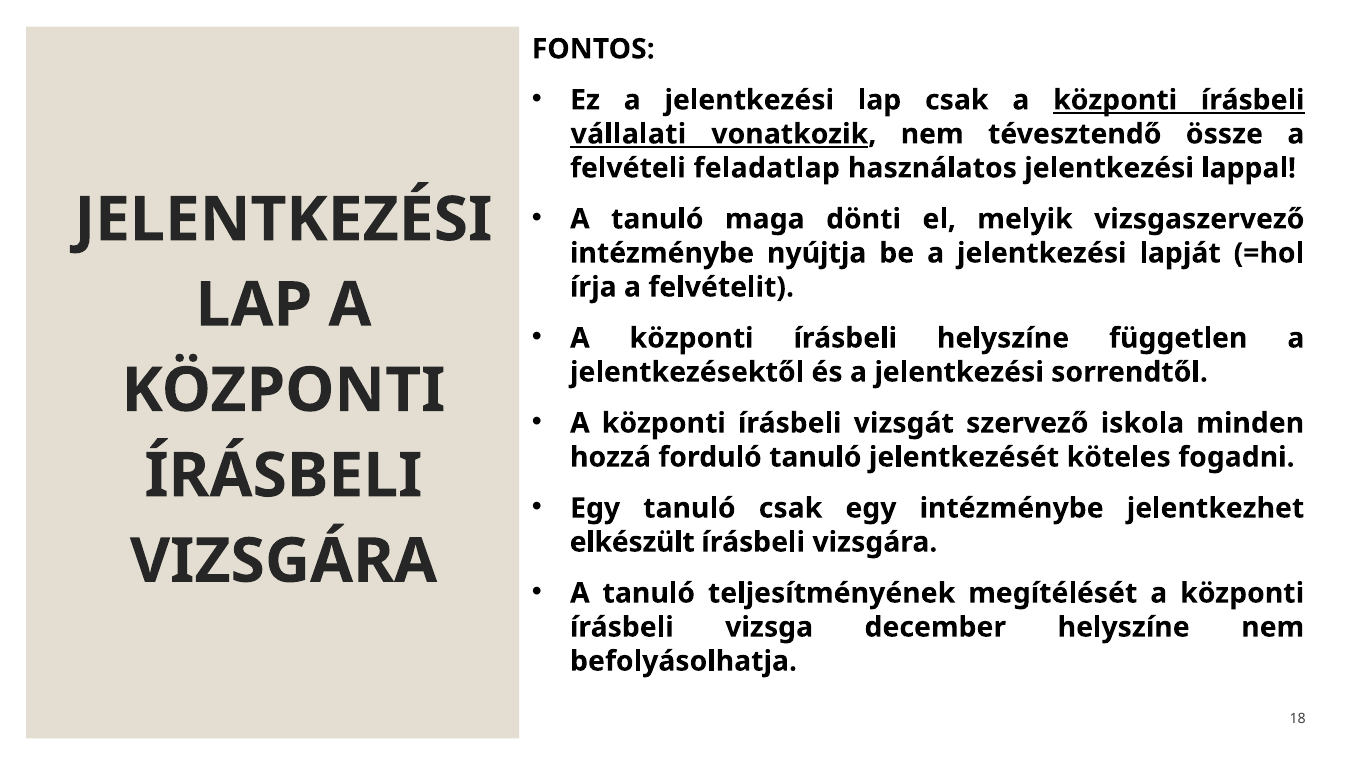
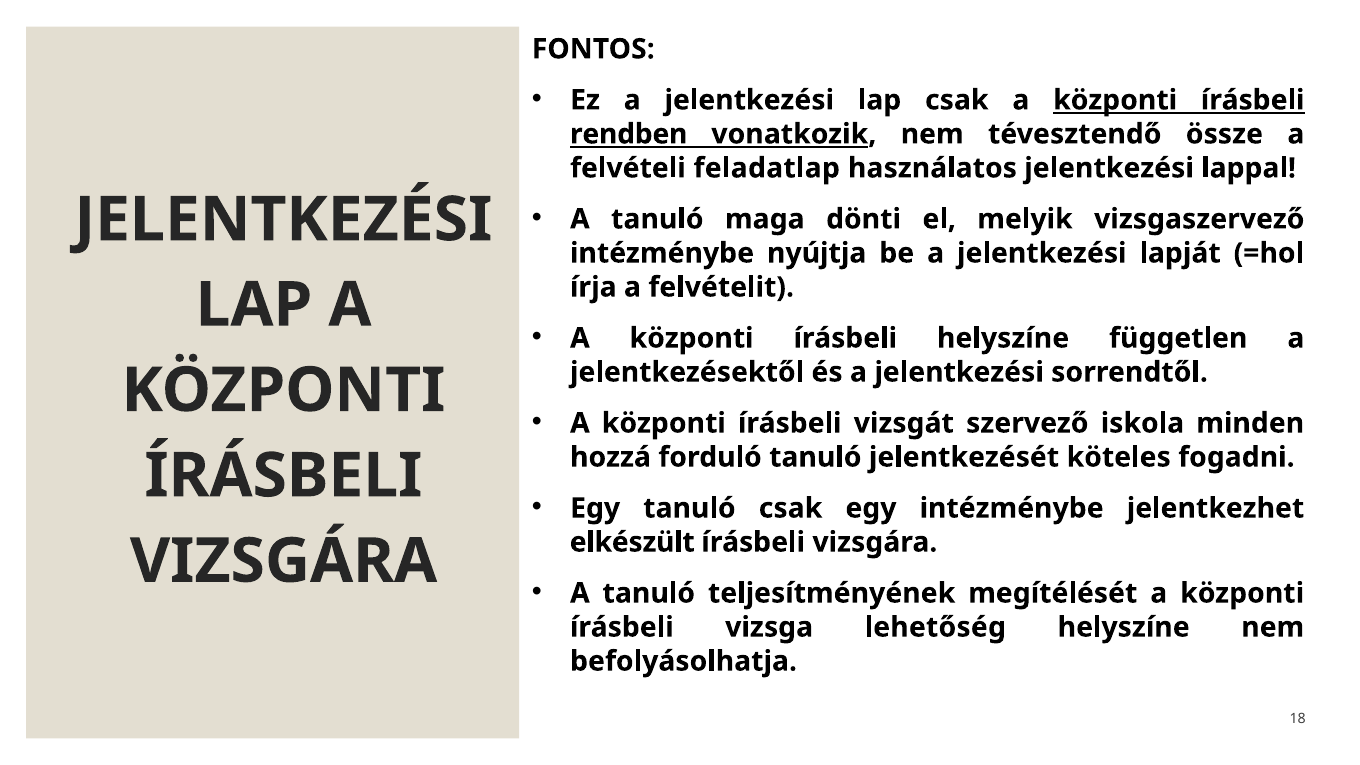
vállalati: vállalati -> rendben
december: december -> lehetőség
